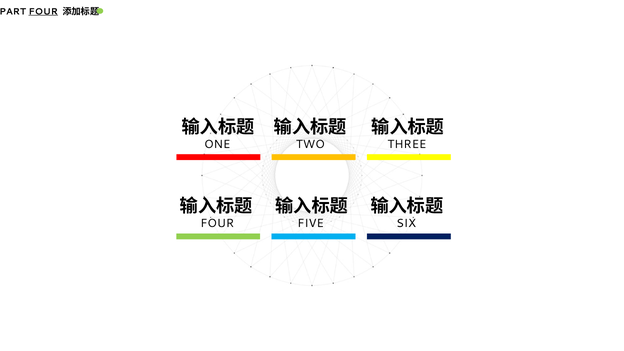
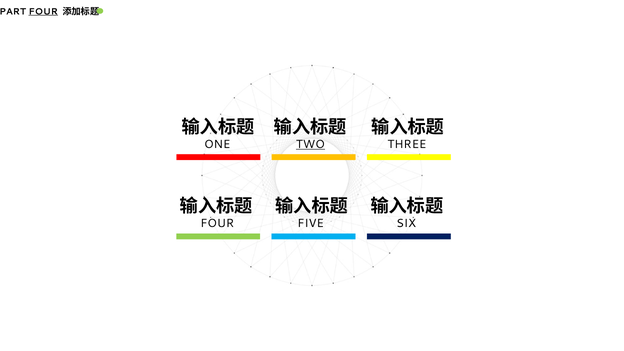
TWO underline: none -> present
